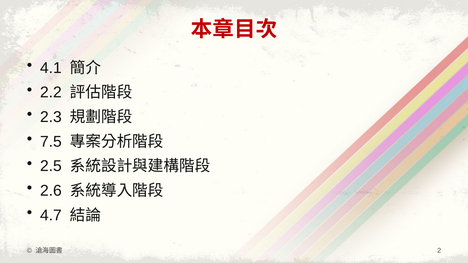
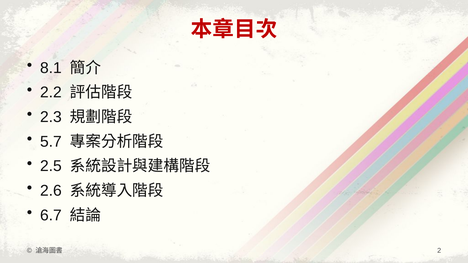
4.1: 4.1 -> 8.1
7.5: 7.5 -> 5.7
4.7: 4.7 -> 6.7
